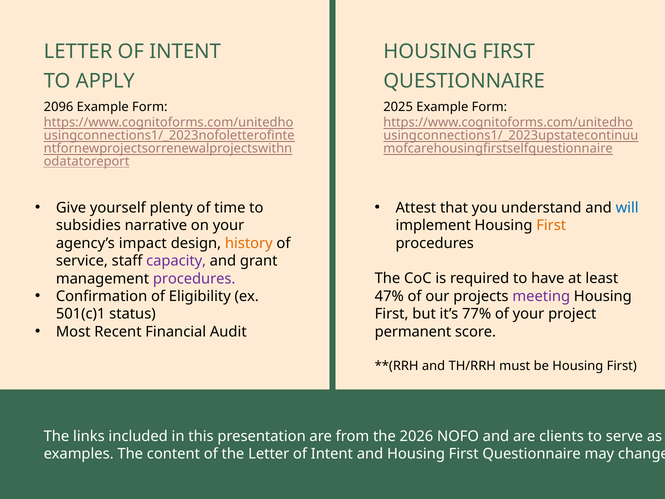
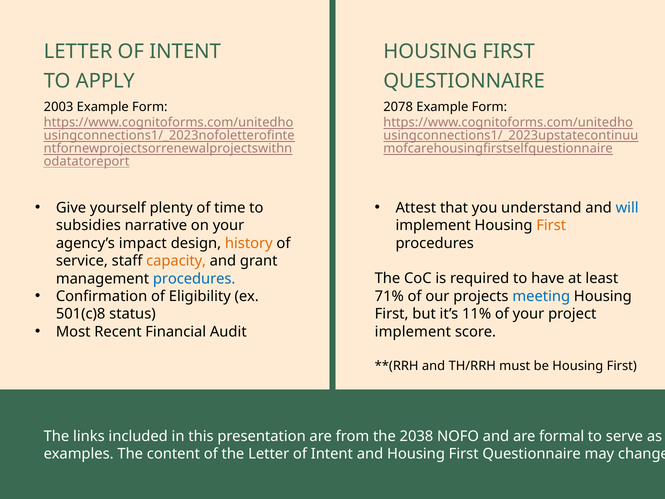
2096: 2096 -> 2003
2025: 2025 -> 2078
capacity colour: purple -> orange
procedures at (194, 278) colour: purple -> blue
47%: 47% -> 71%
meeting colour: purple -> blue
501(c)1: 501(c)1 -> 501(c)8
77%: 77% -> 11%
permanent at (413, 332): permanent -> implement
2026: 2026 -> 2038
clients: clients -> formal
